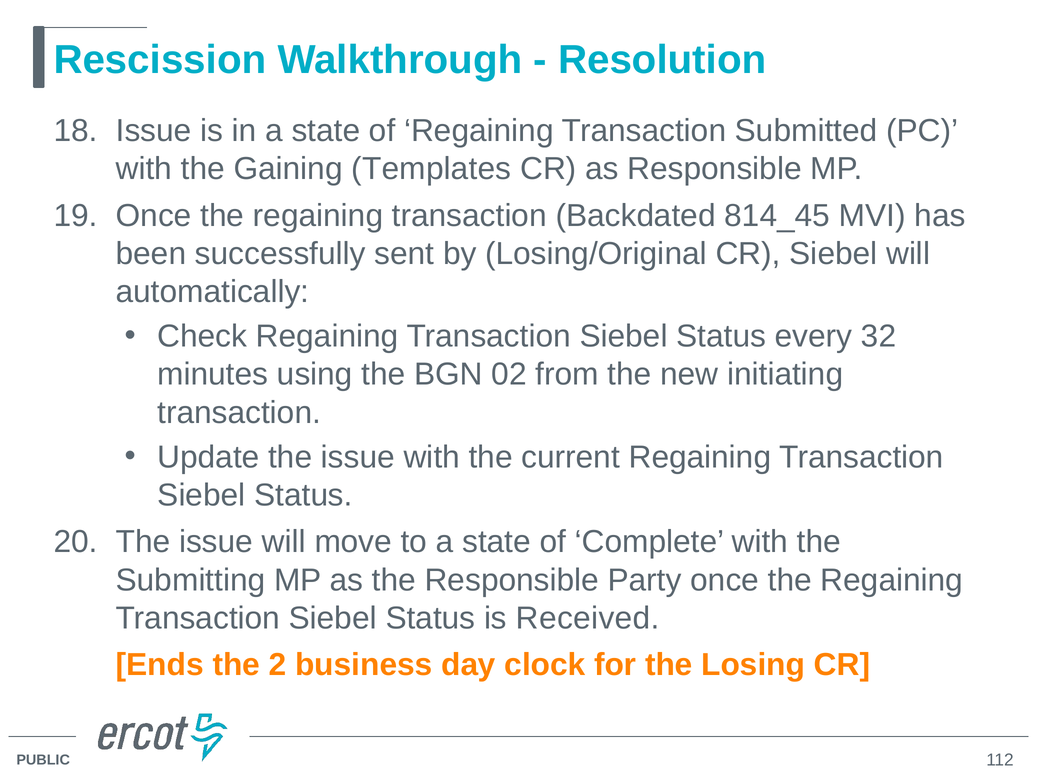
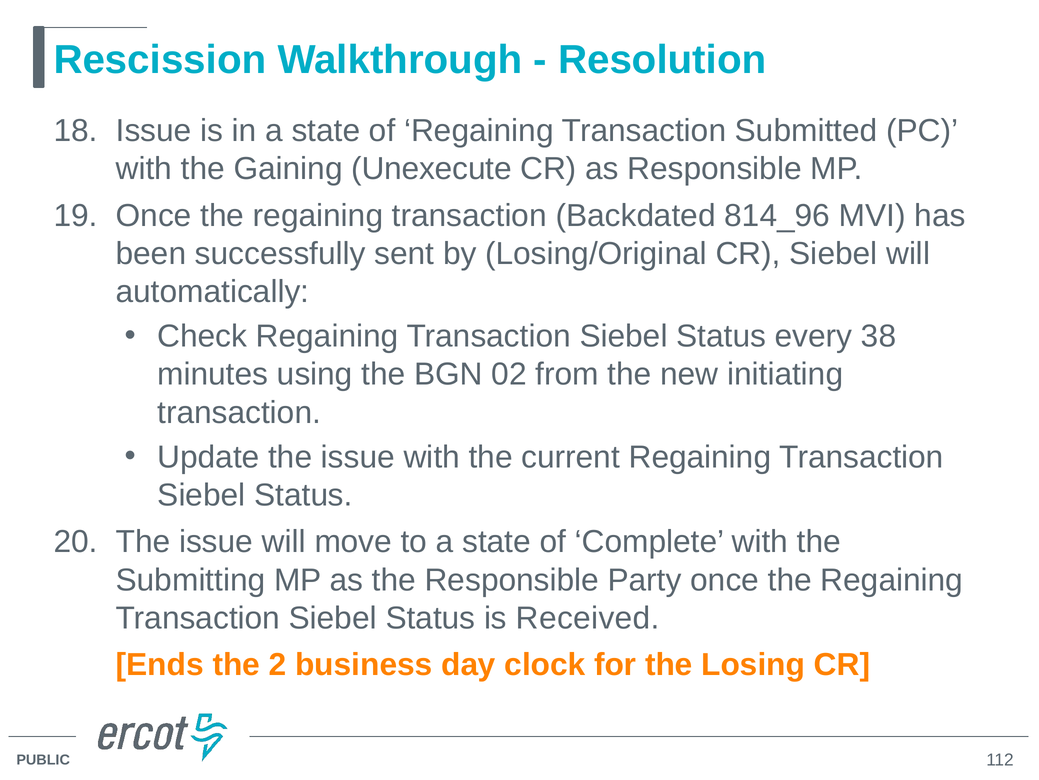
Templates: Templates -> Unexecute
814_45: 814_45 -> 814_96
32: 32 -> 38
